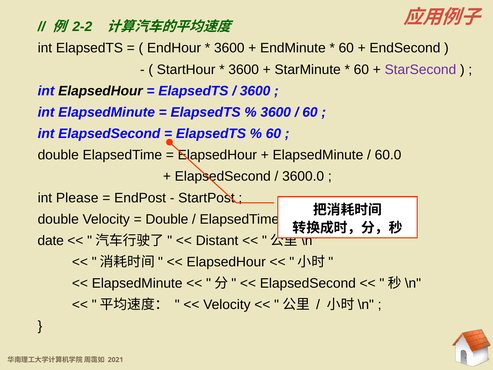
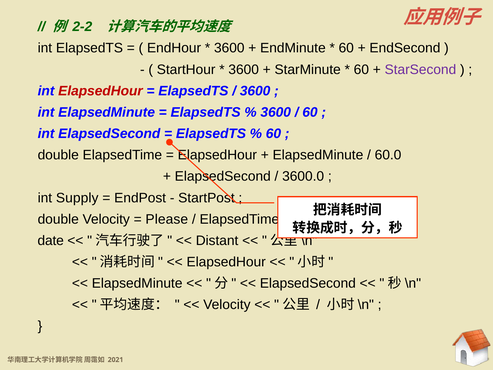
ElapsedHour at (100, 91) colour: black -> red
Please: Please -> Supply
Double at (167, 219): Double -> Please
